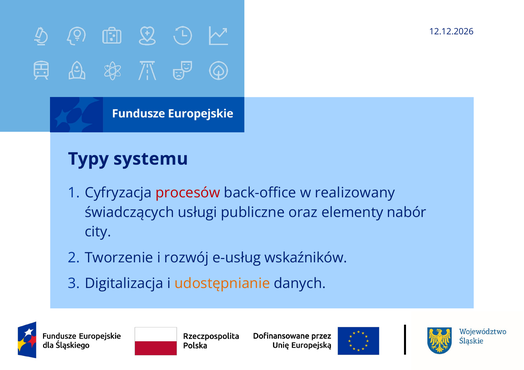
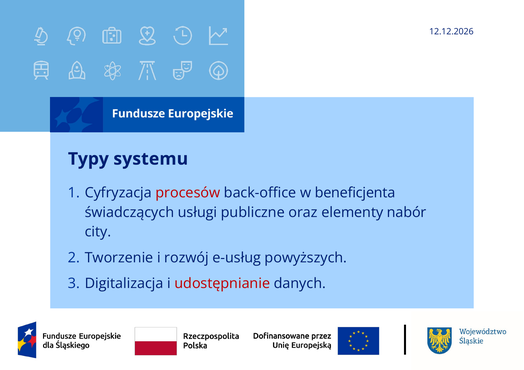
realizowany: realizowany -> beneficjenta
wskaźników: wskaźników -> powyższych
udostępnianie colour: orange -> red
